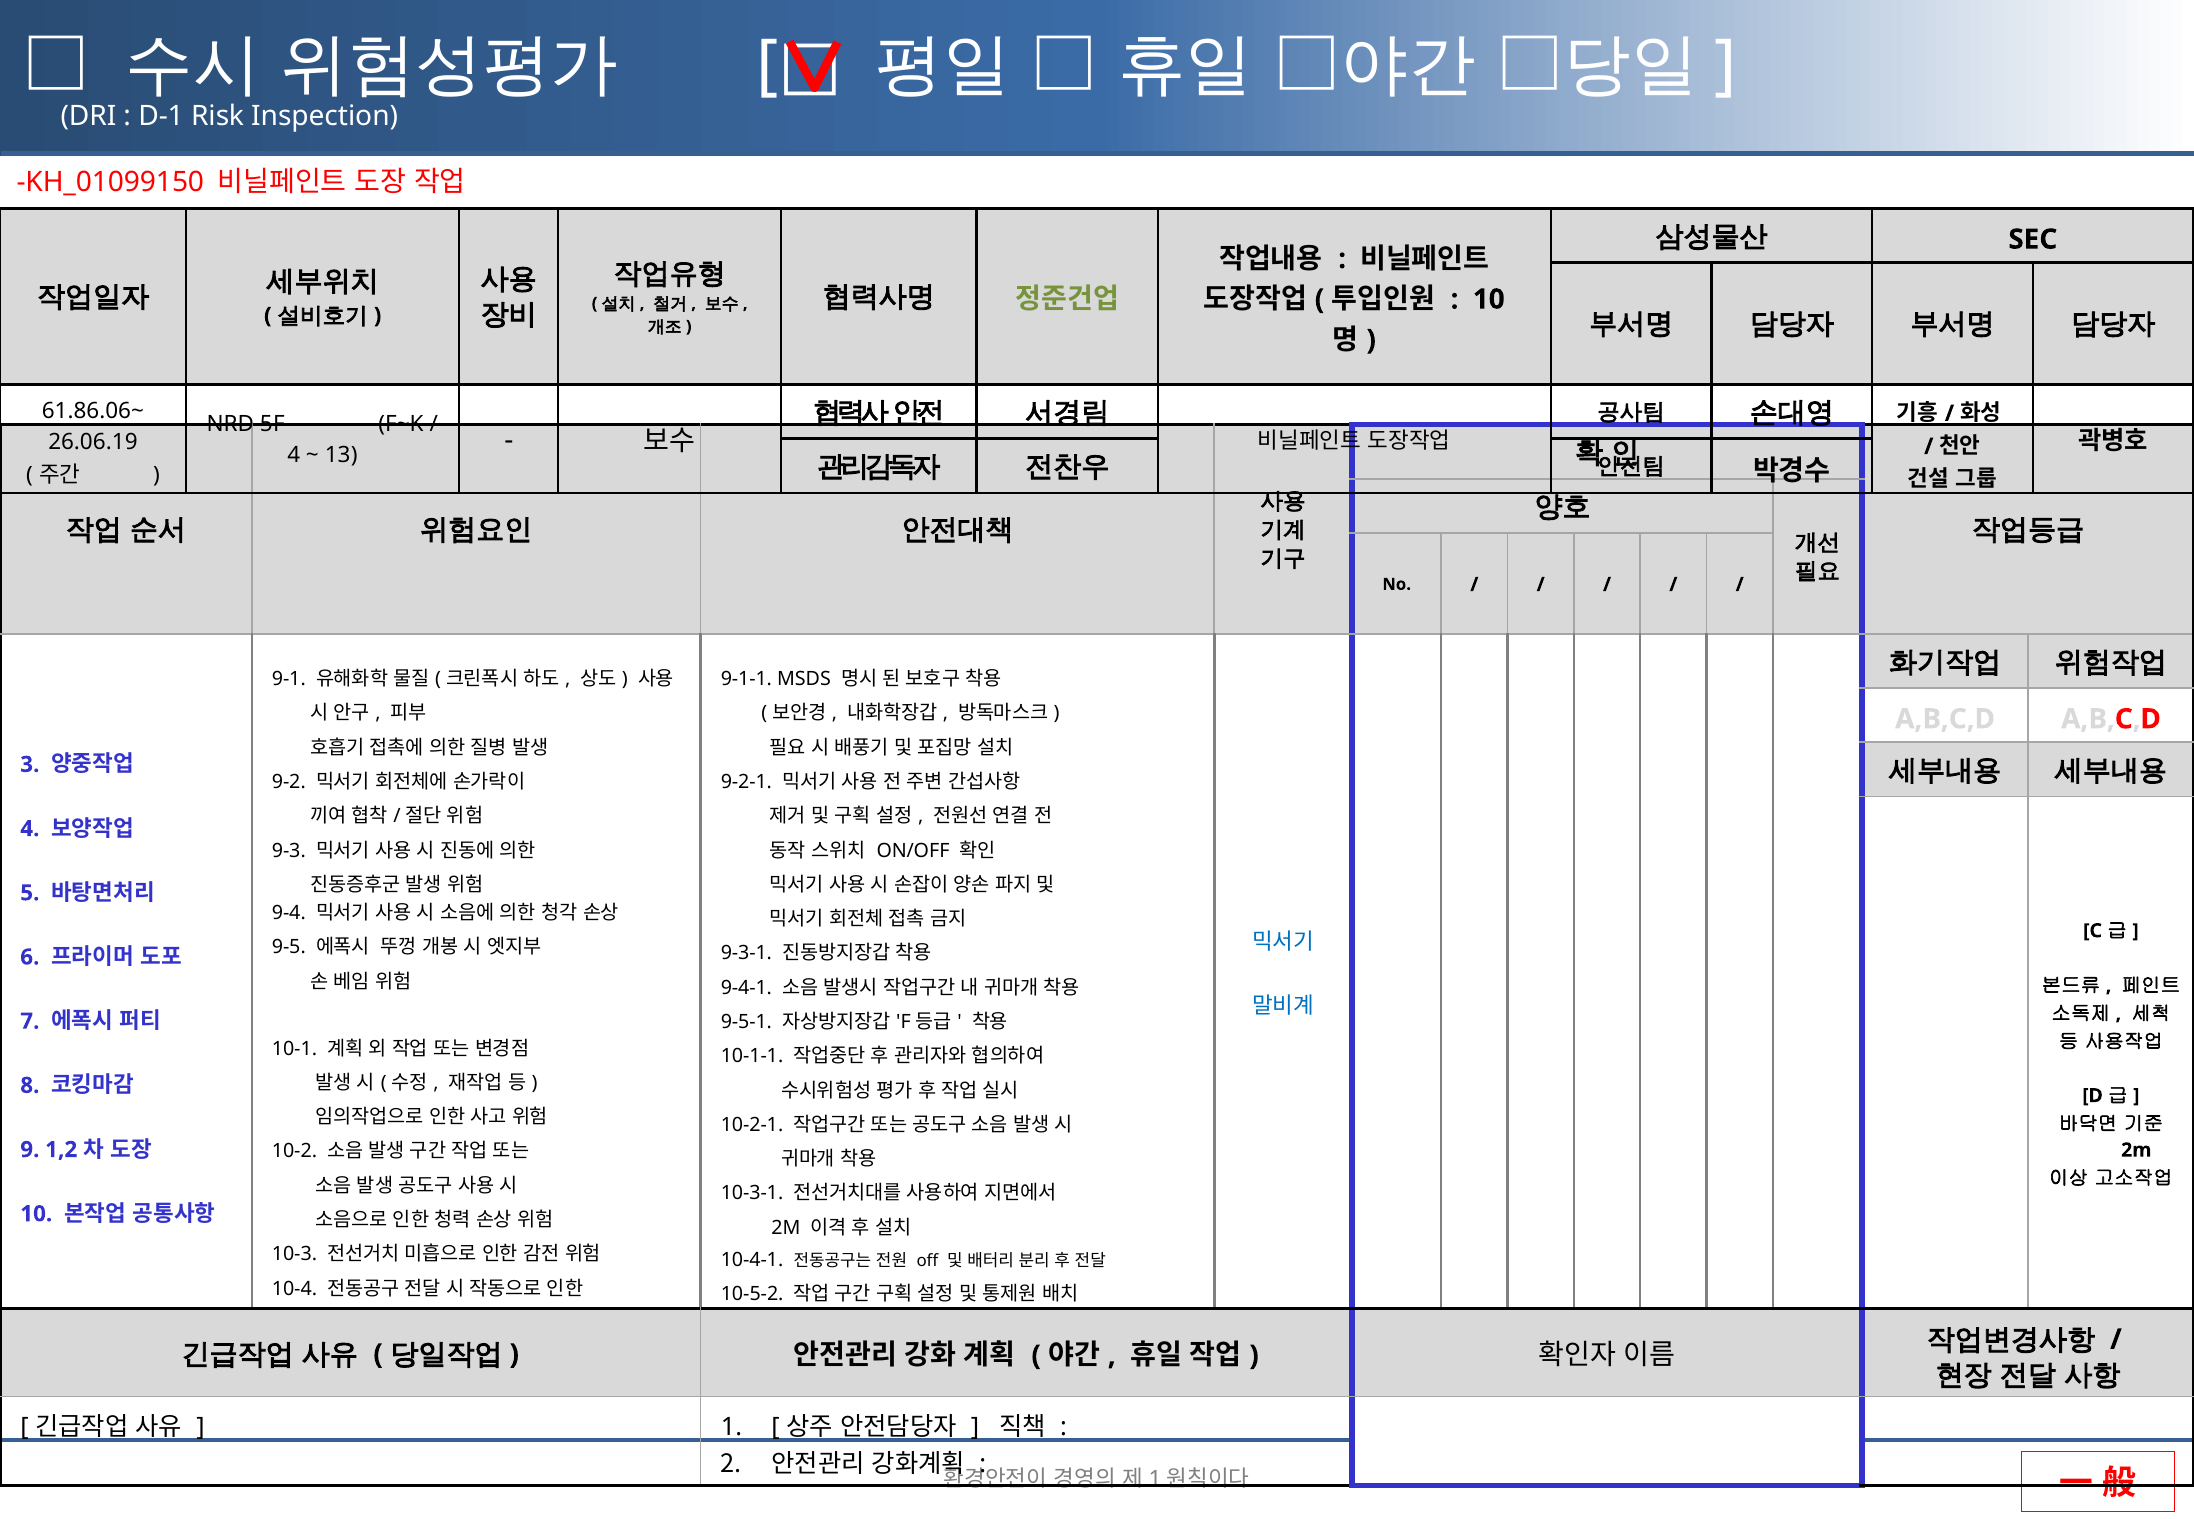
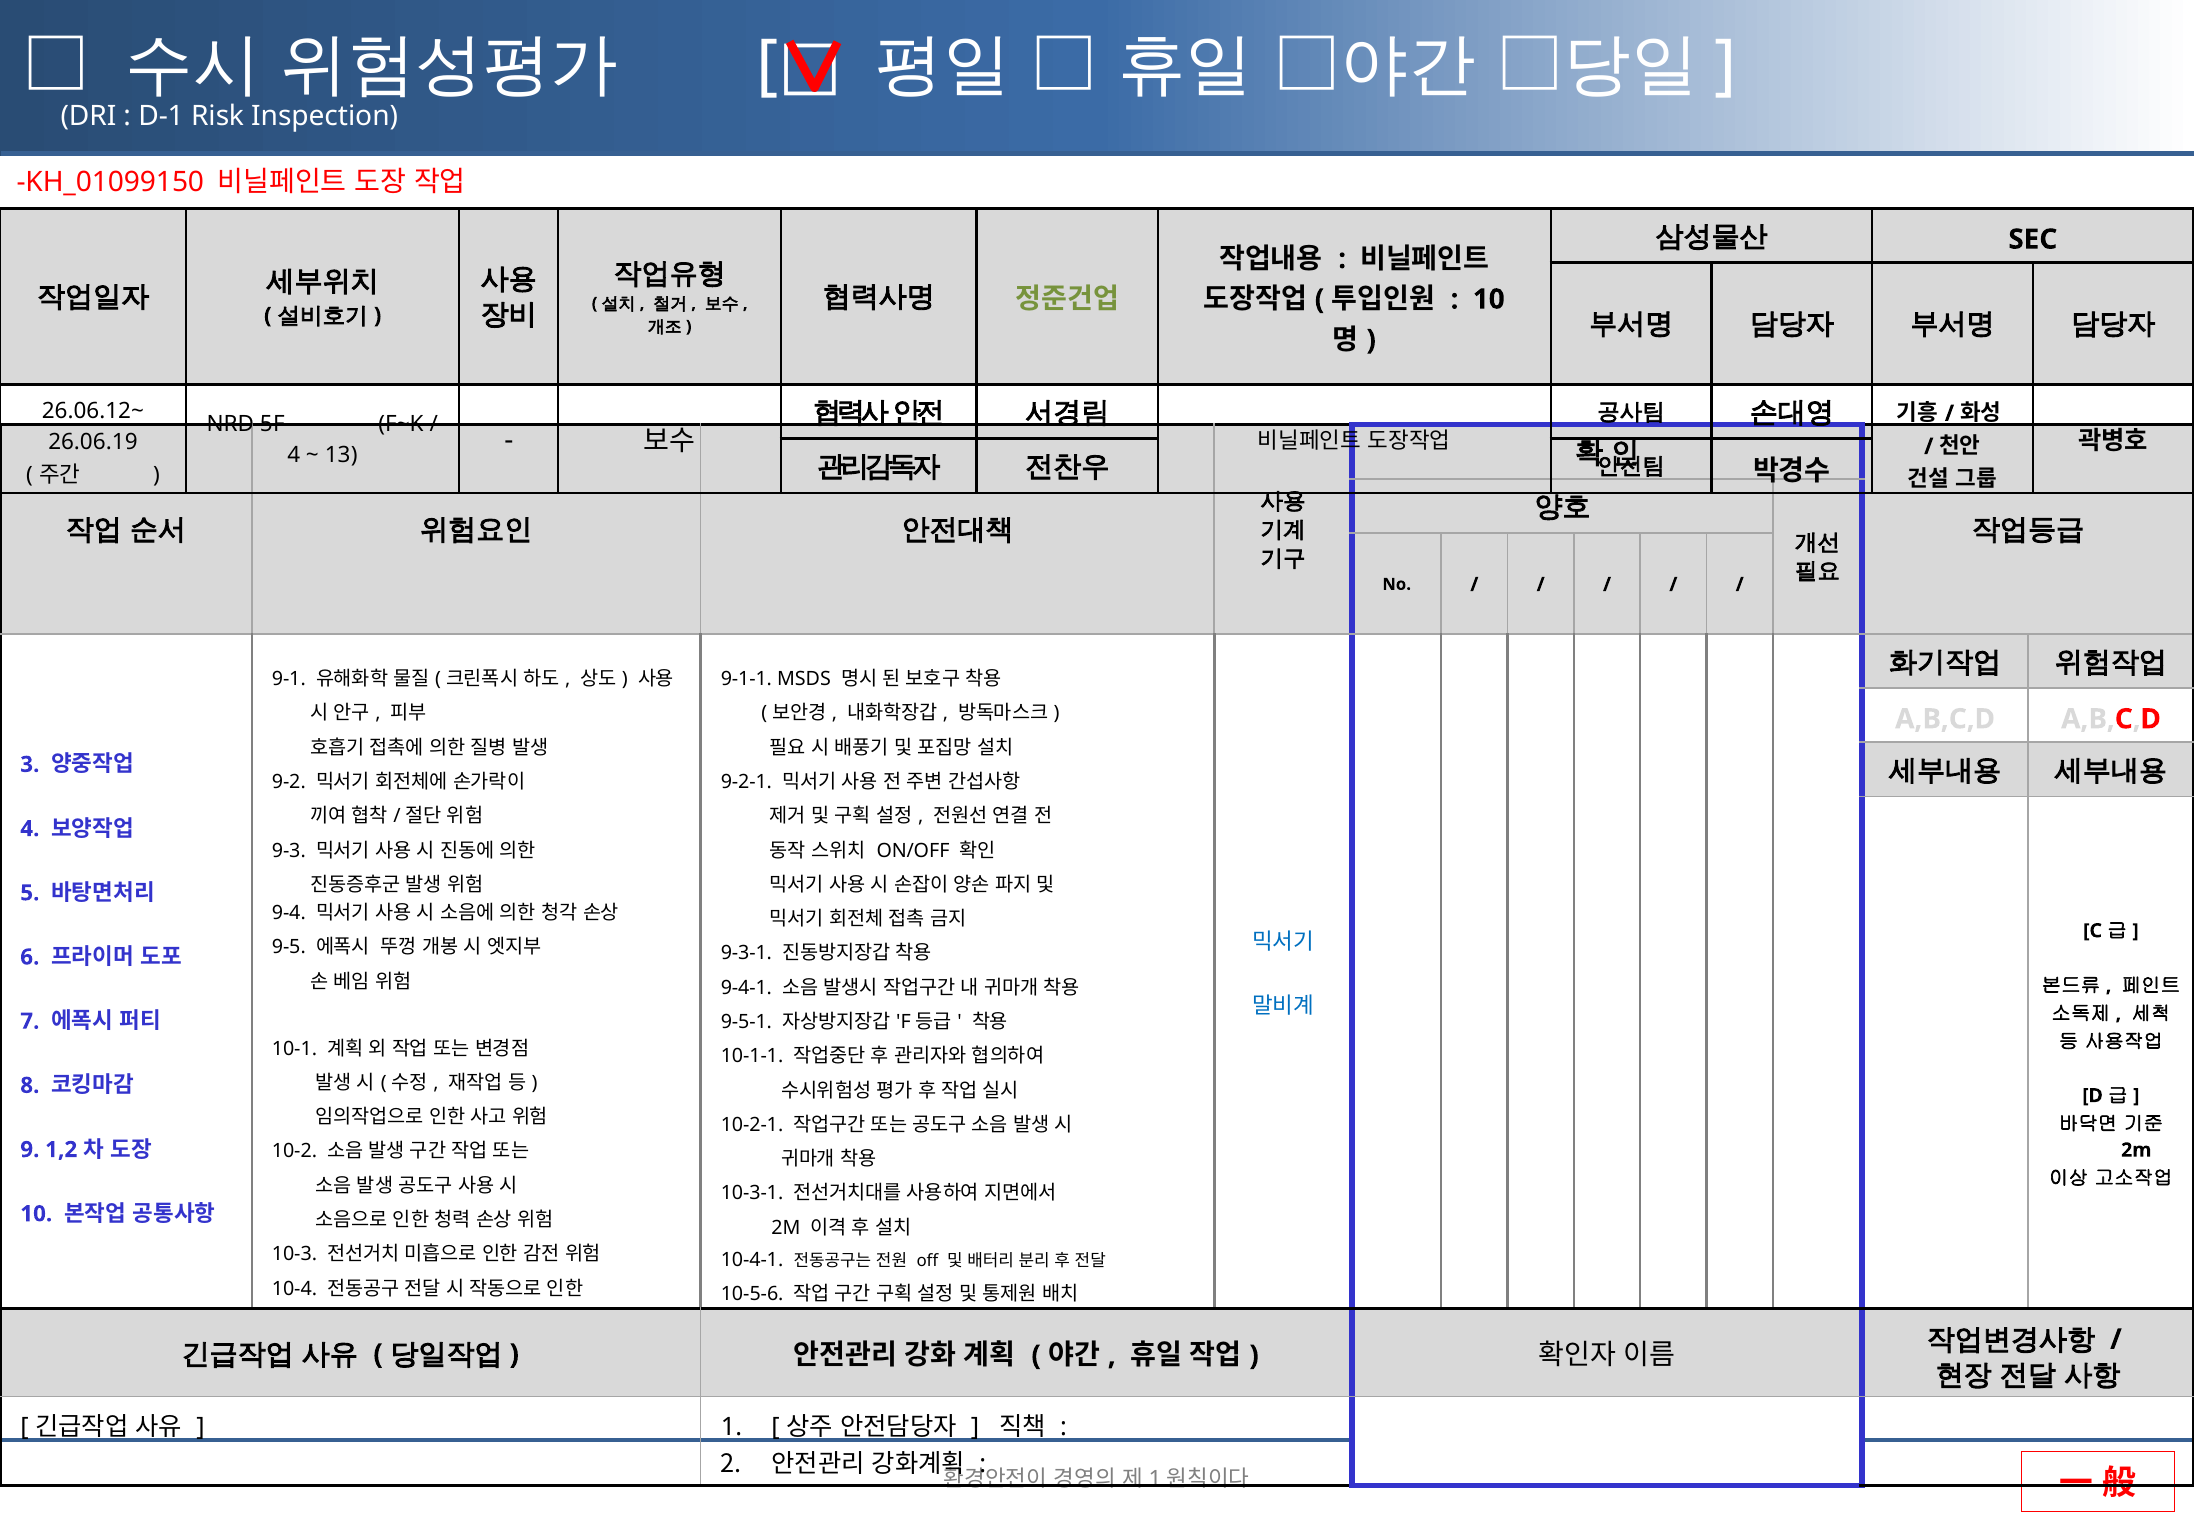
61.86.06~: 61.86.06~ -> 26.06.12~
10-5-2 at (752, 1294): 10-5-2 -> 10-5-6
